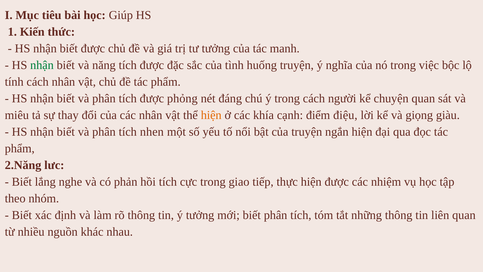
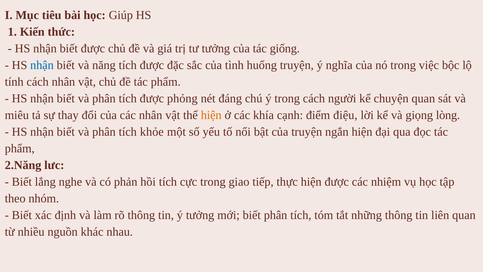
manh: manh -> giống
nhận at (42, 65) colour: green -> blue
giàu: giàu -> lòng
nhen: nhen -> khỏe
